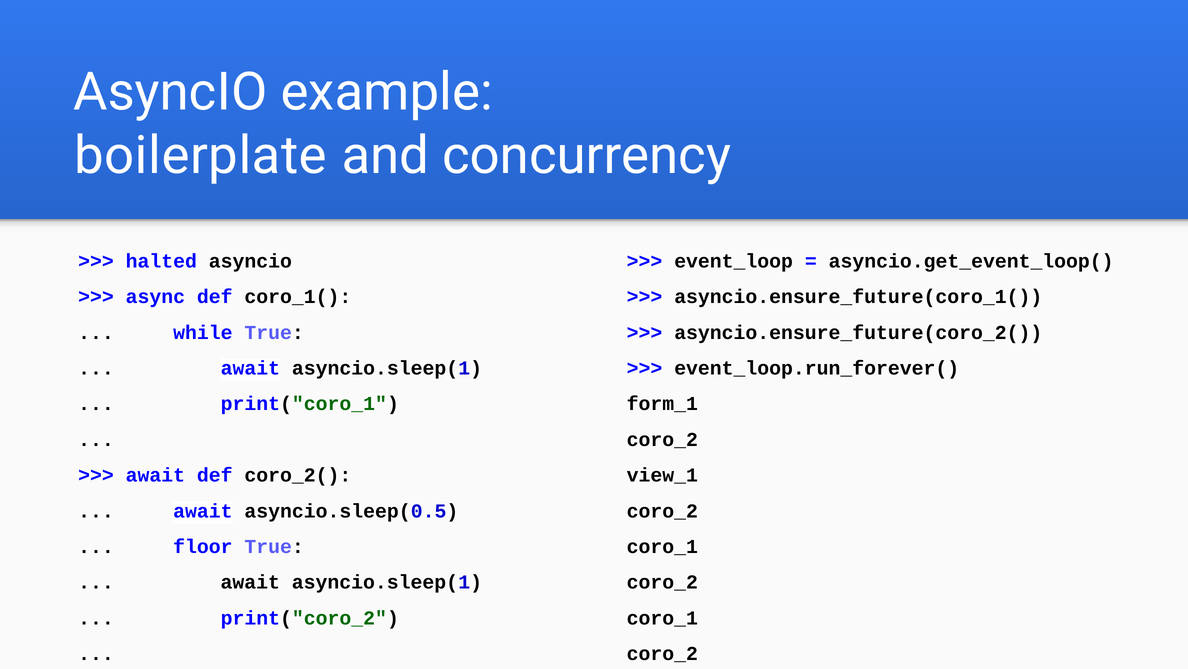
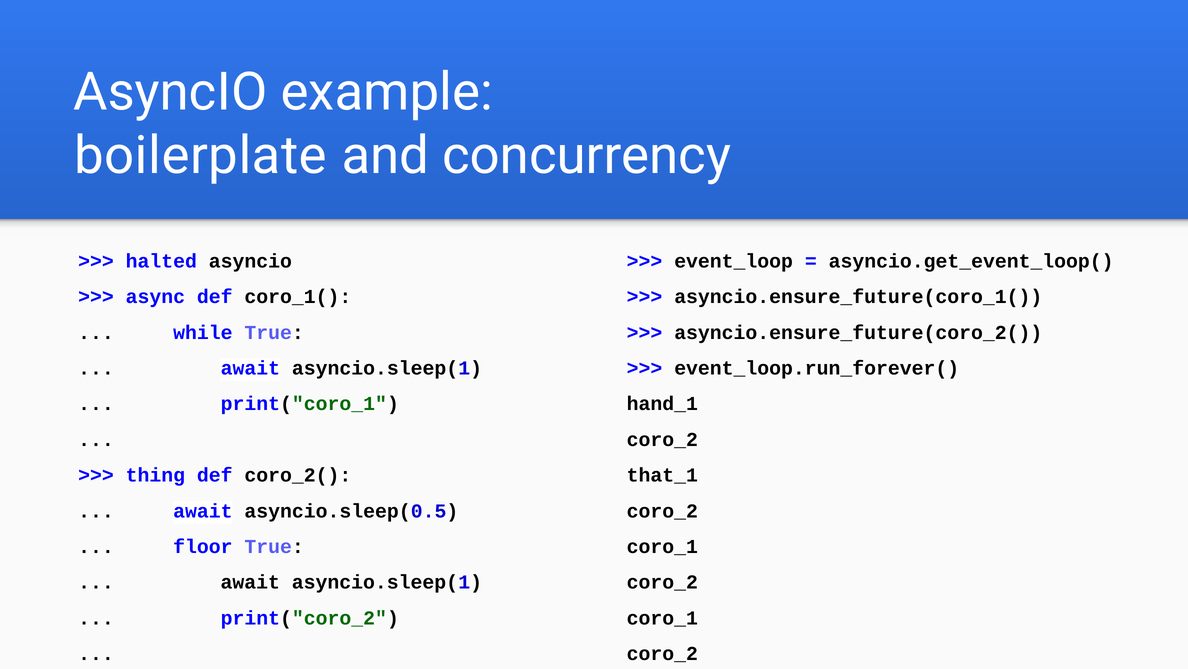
form_1: form_1 -> hand_1
await at (155, 475): await -> thing
view_1: view_1 -> that_1
